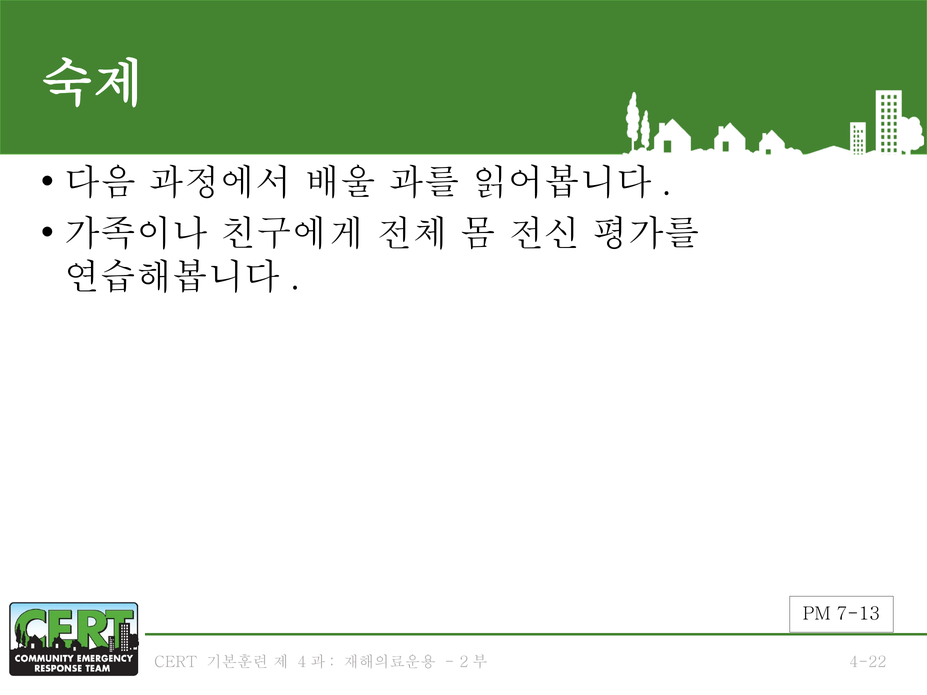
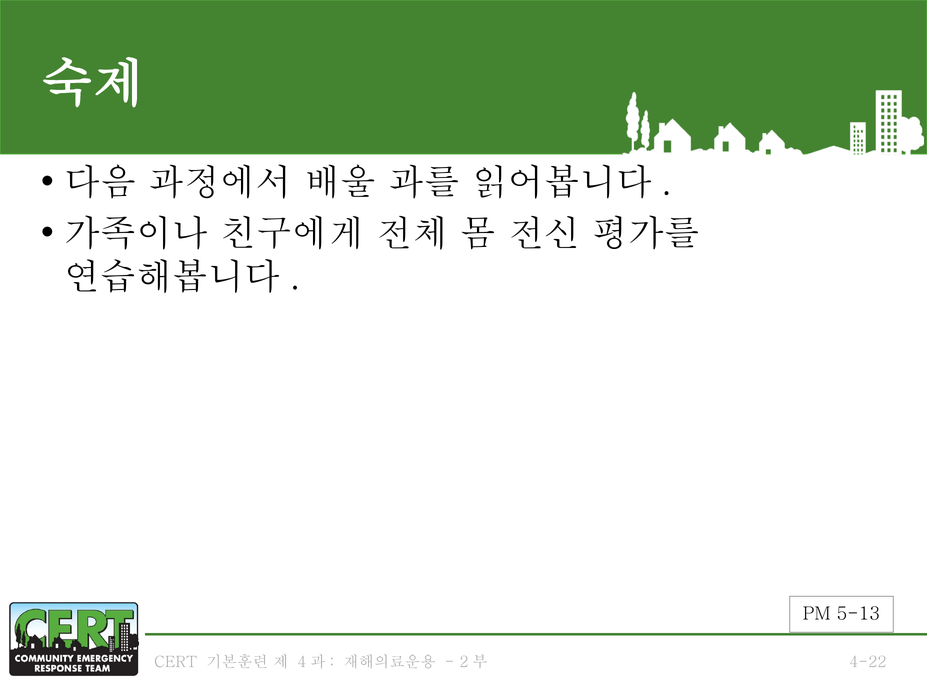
7-13: 7-13 -> 5-13
